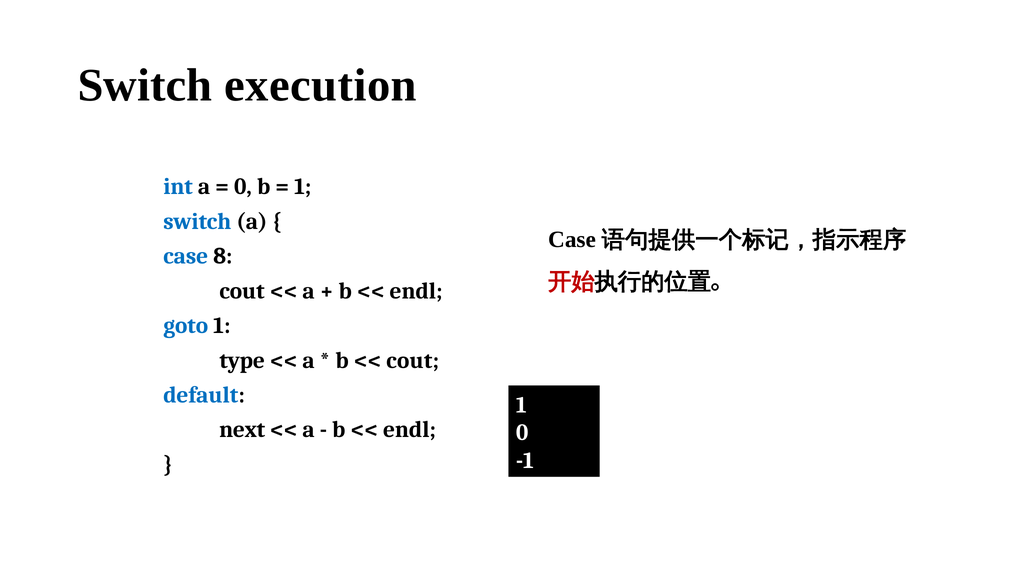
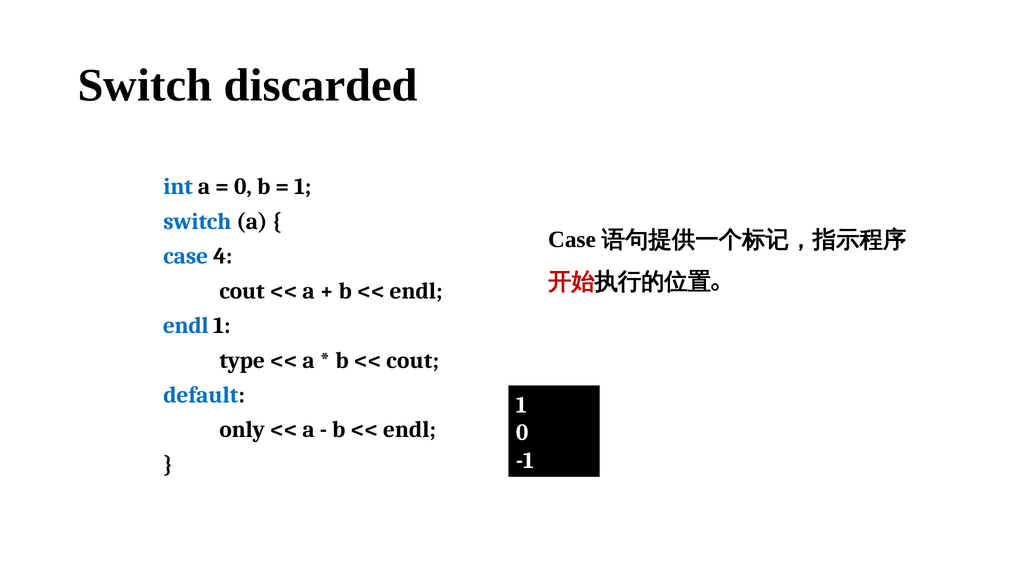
execution: execution -> discarded
8: 8 -> 4
goto at (186, 326): goto -> endl
next: next -> only
